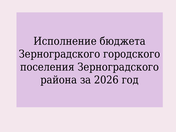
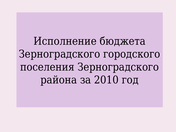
2026: 2026 -> 2010
